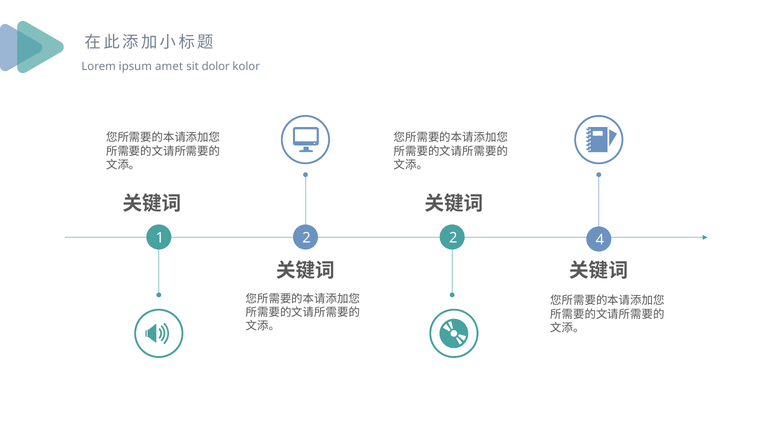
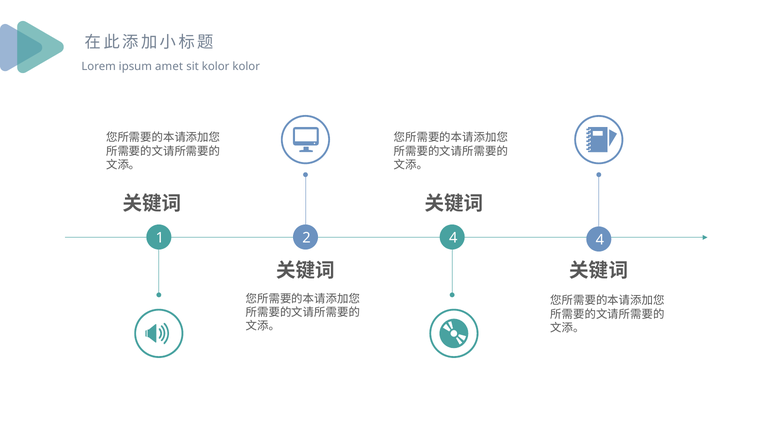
sit dolor: dolor -> kolor
2 2: 2 -> 4
